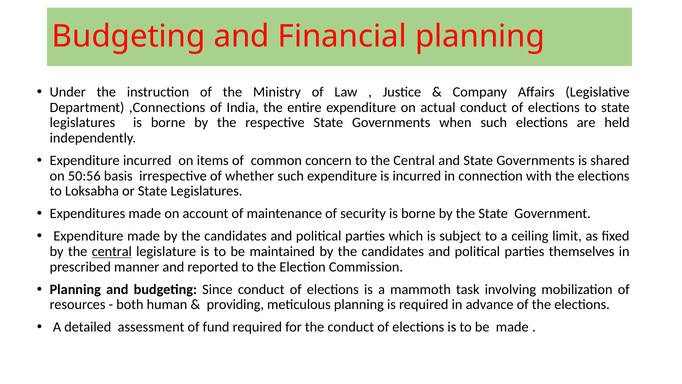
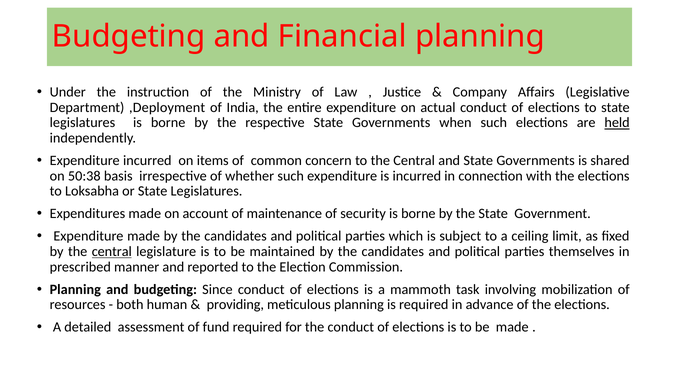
,Connections: ,Connections -> ,Deployment
held underline: none -> present
50:56: 50:56 -> 50:38
